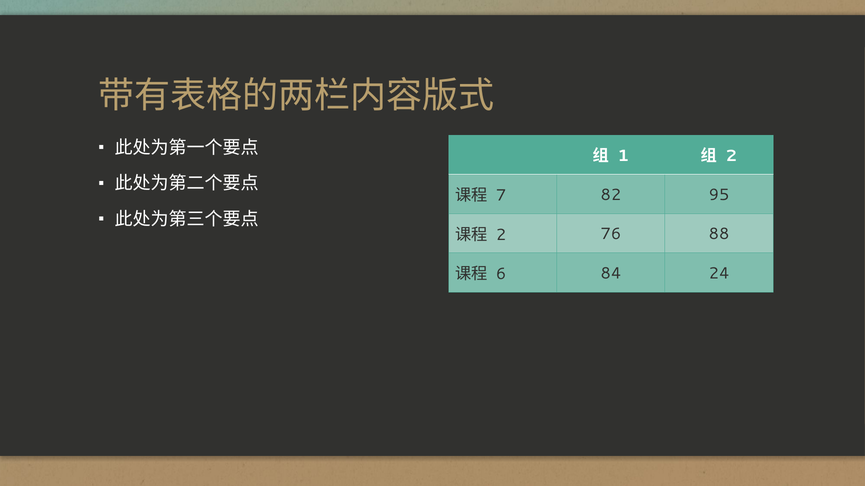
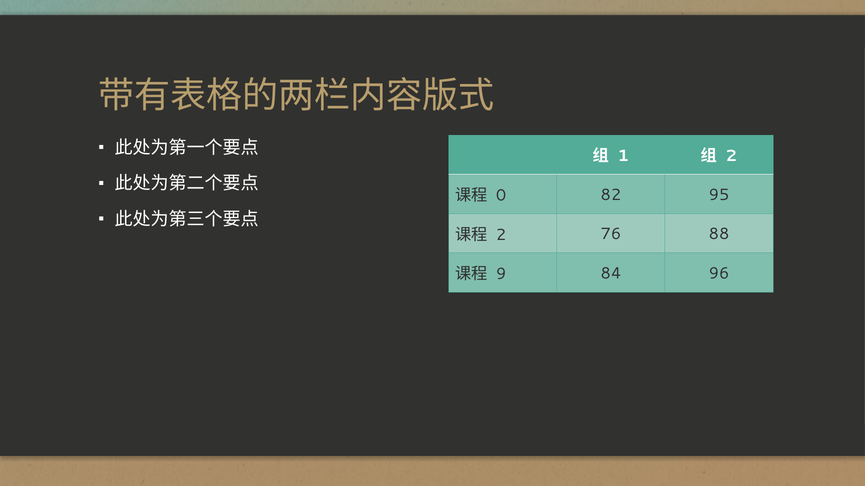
7: 7 -> 0
6: 6 -> 9
24: 24 -> 96
